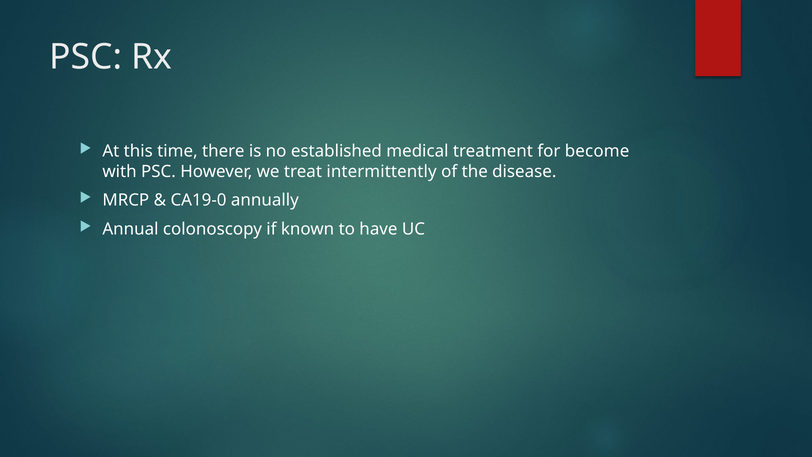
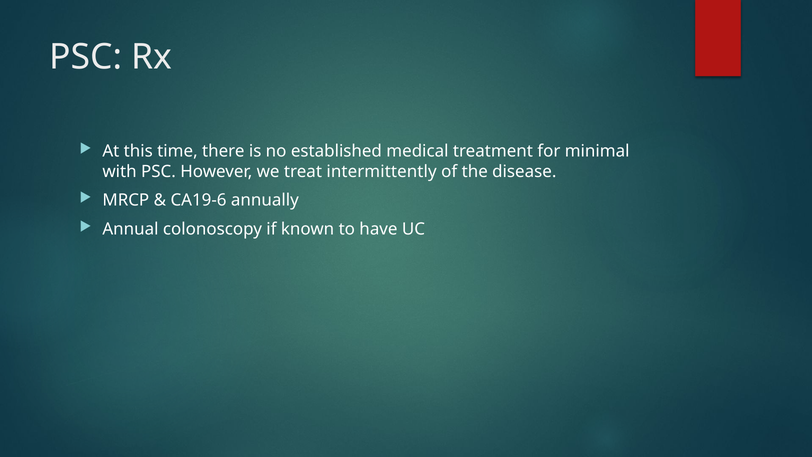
become: become -> minimal
CA19-0: CA19-0 -> CA19-6
